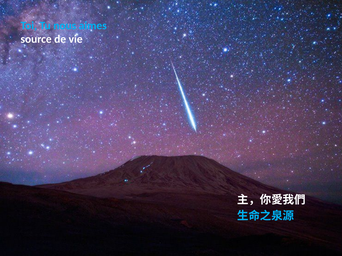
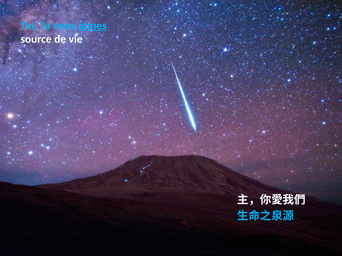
aimes underline: none -> present
